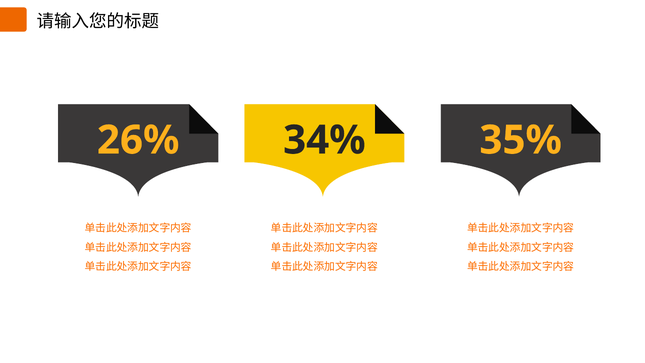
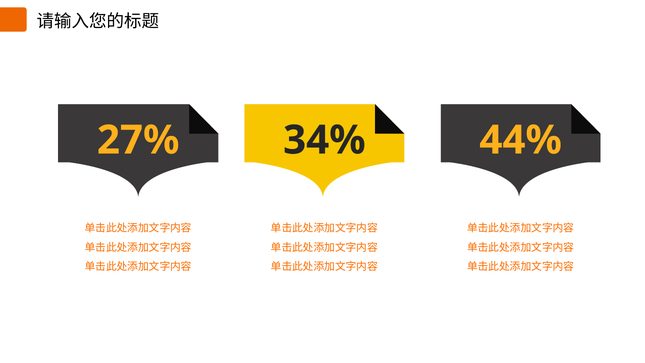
26%: 26% -> 27%
35%: 35% -> 44%
